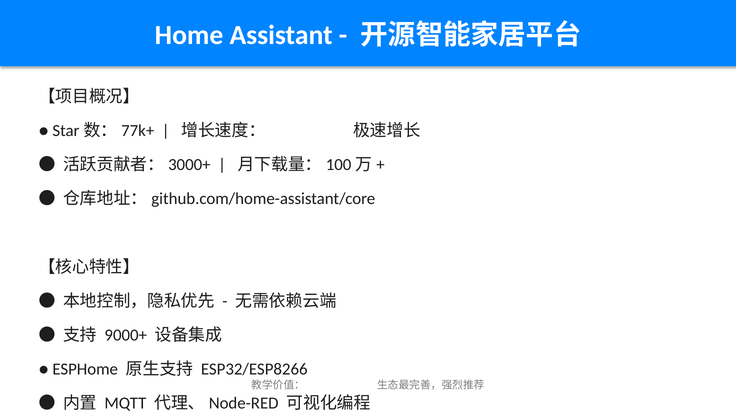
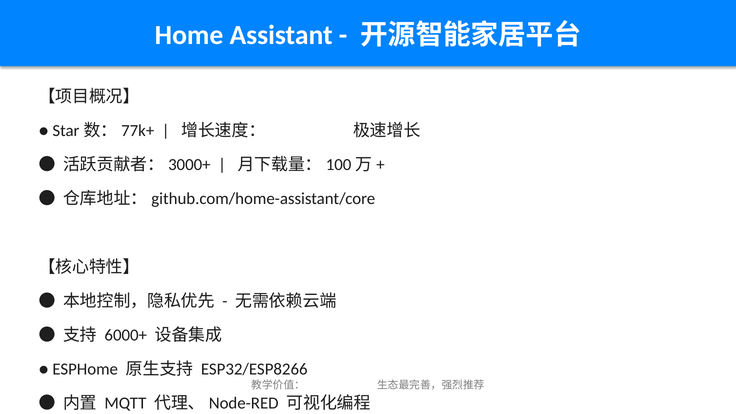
9000+: 9000+ -> 6000+
